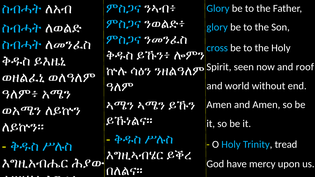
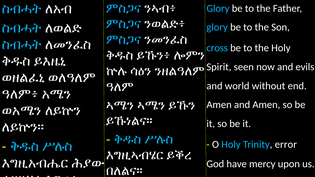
roof: roof -> evils
tread: tread -> error
